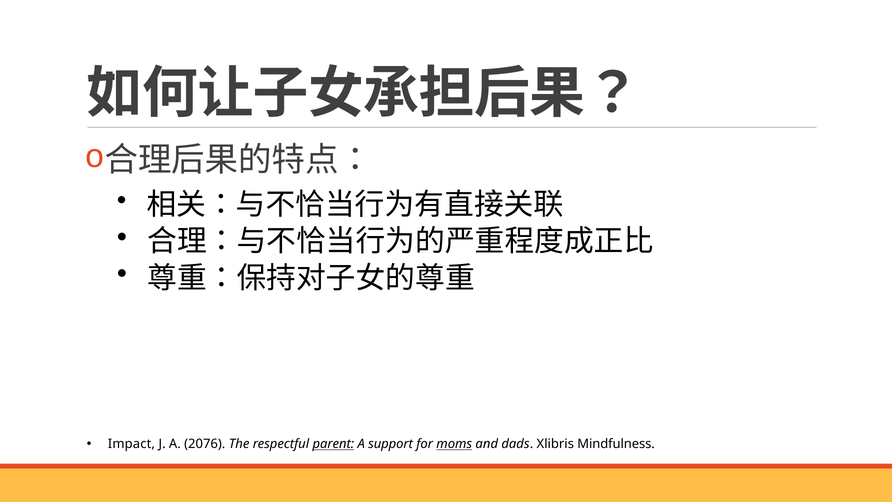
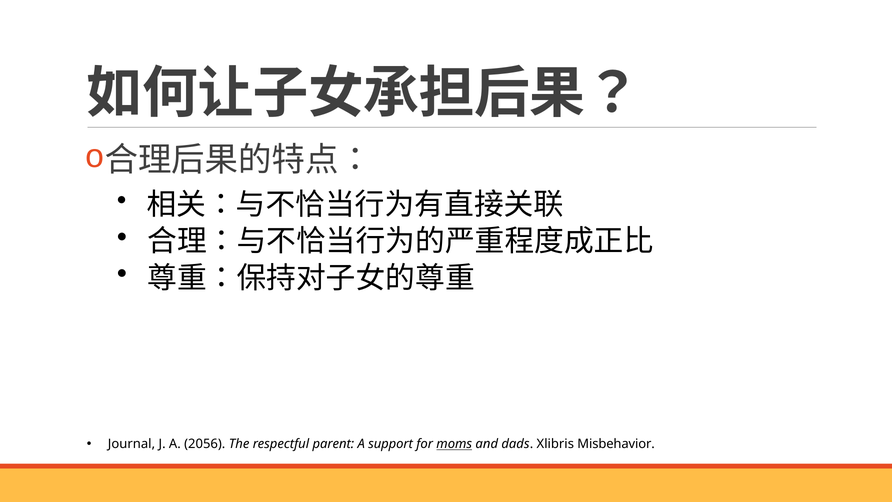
Impact: Impact -> Journal
2076: 2076 -> 2056
parent underline: present -> none
Mindfulness: Mindfulness -> Misbehavior
